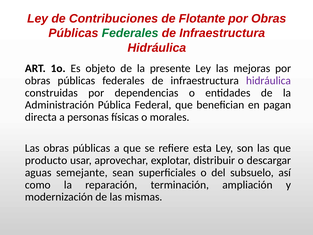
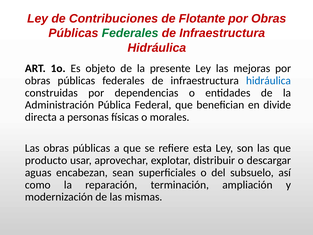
hidráulica at (268, 80) colour: purple -> blue
pagan: pagan -> divide
semejante: semejante -> encabezan
